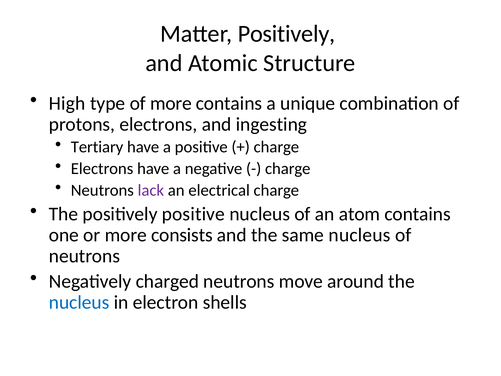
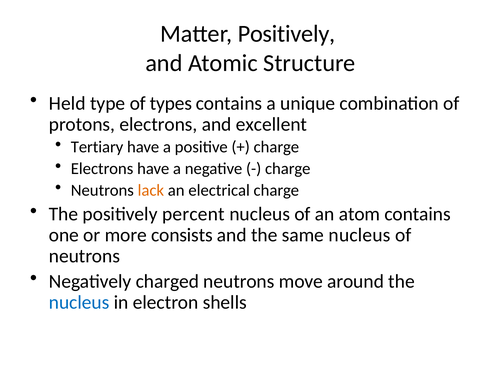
High: High -> Held
of more: more -> types
ingesting: ingesting -> excellent
lack colour: purple -> orange
positively positive: positive -> percent
